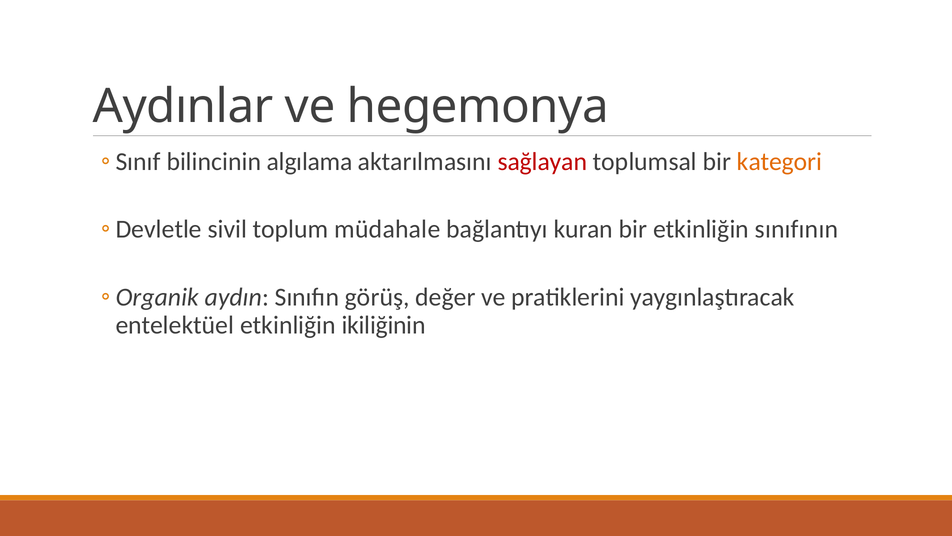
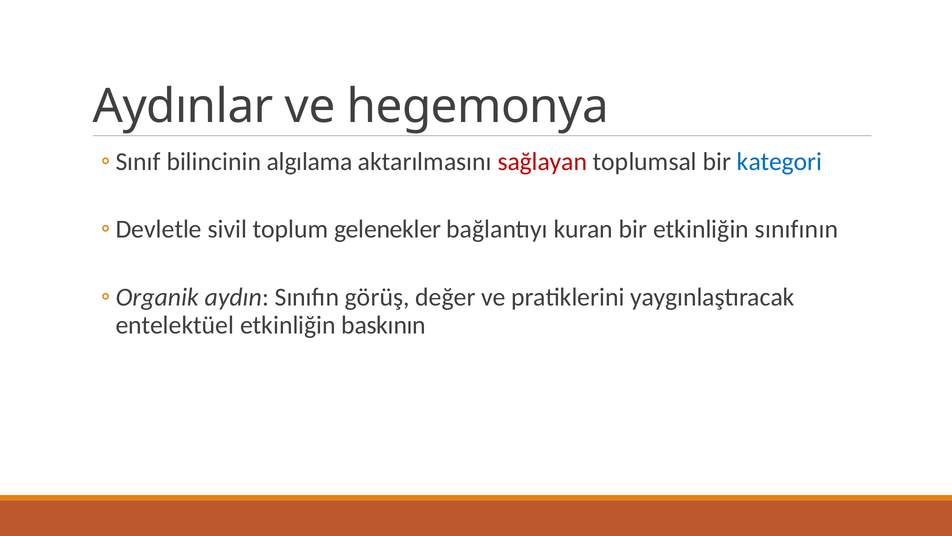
kategori colour: orange -> blue
müdahale: müdahale -> gelenekler
ikiliğinin: ikiliğinin -> baskının
